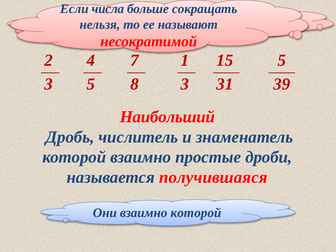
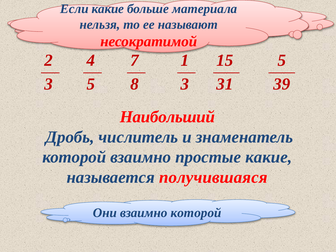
Если числа: числа -> какие
сокращать: сокращать -> материала
простые дроби: дроби -> какие
